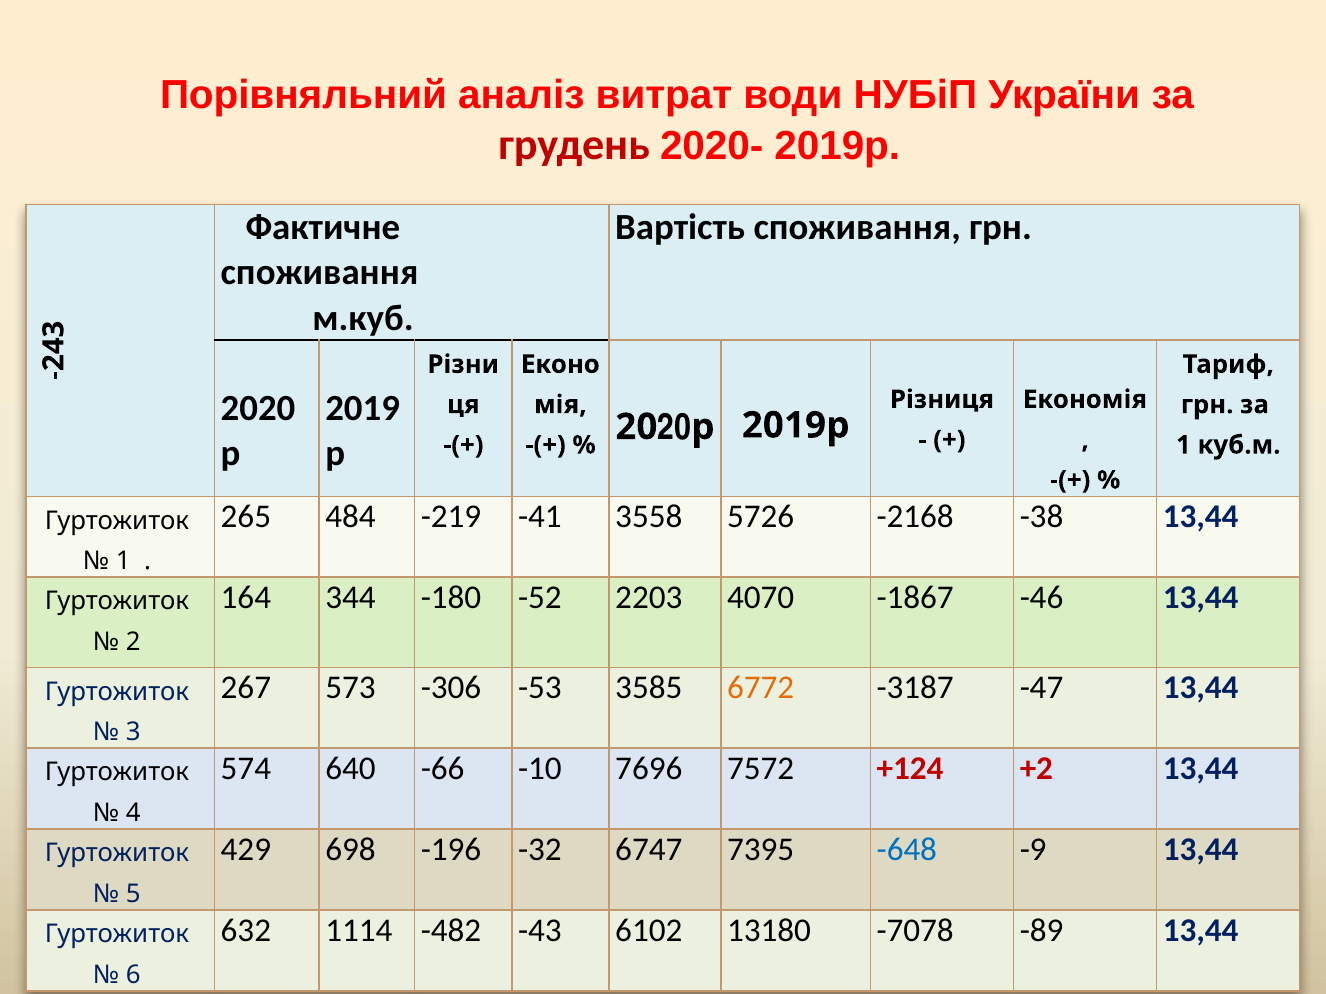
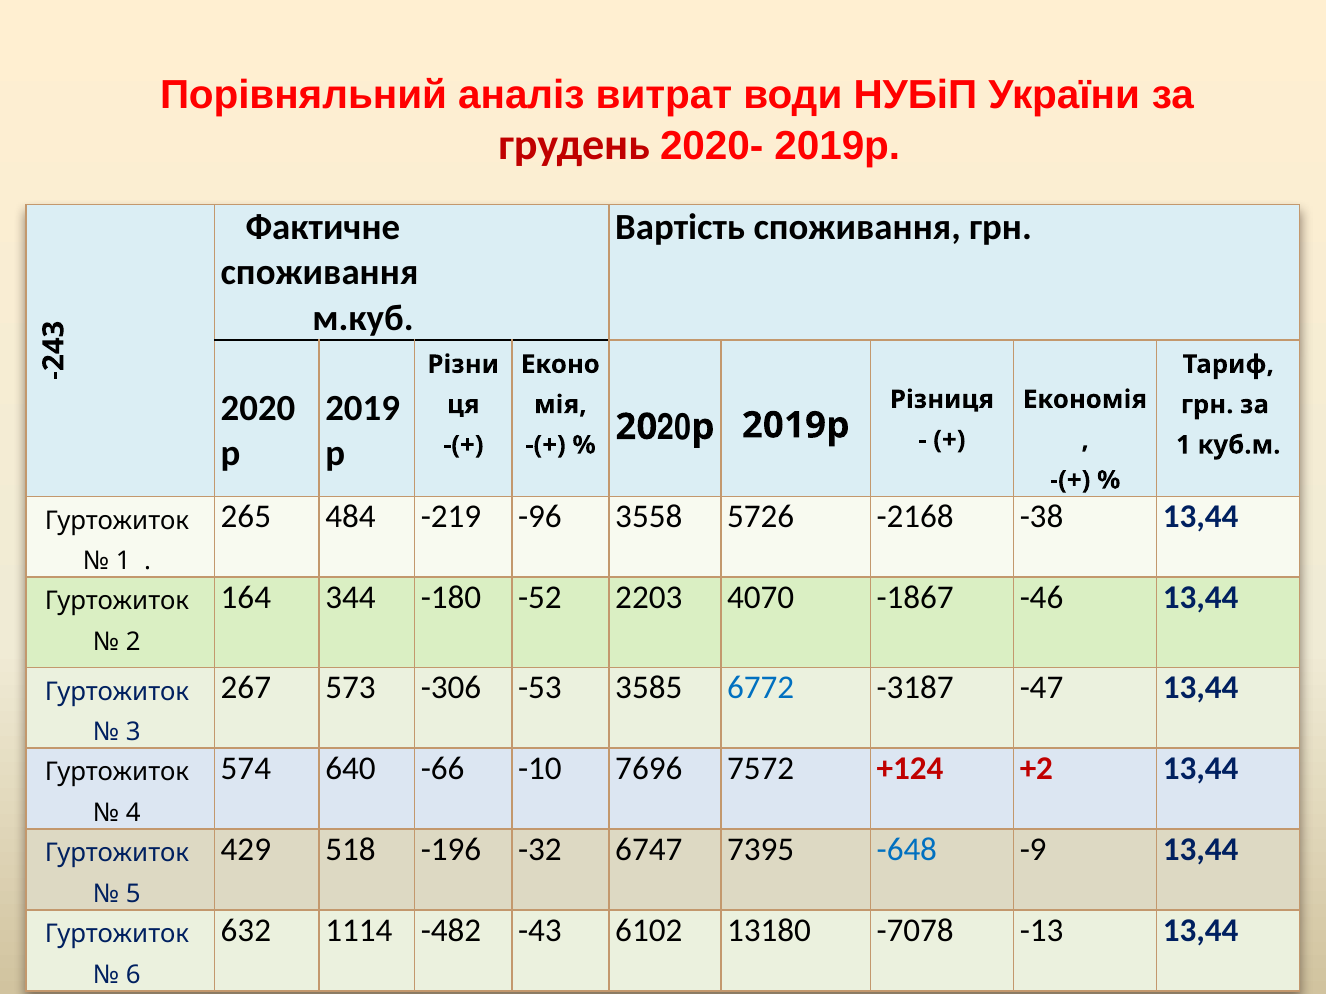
-41: -41 -> -96
6772 colour: orange -> blue
698: 698 -> 518
-89: -89 -> -13
